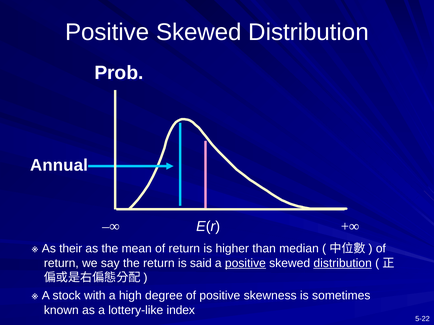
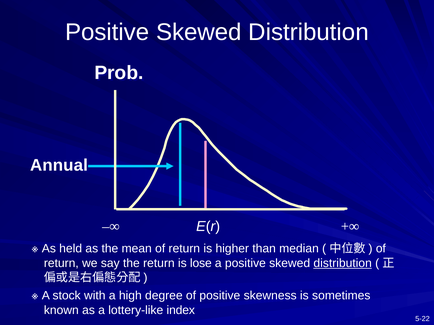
their: their -> held
said: said -> lose
positive at (245, 263) underline: present -> none
